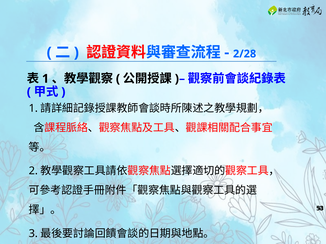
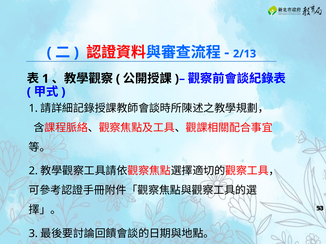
2/28: 2/28 -> 2/13
